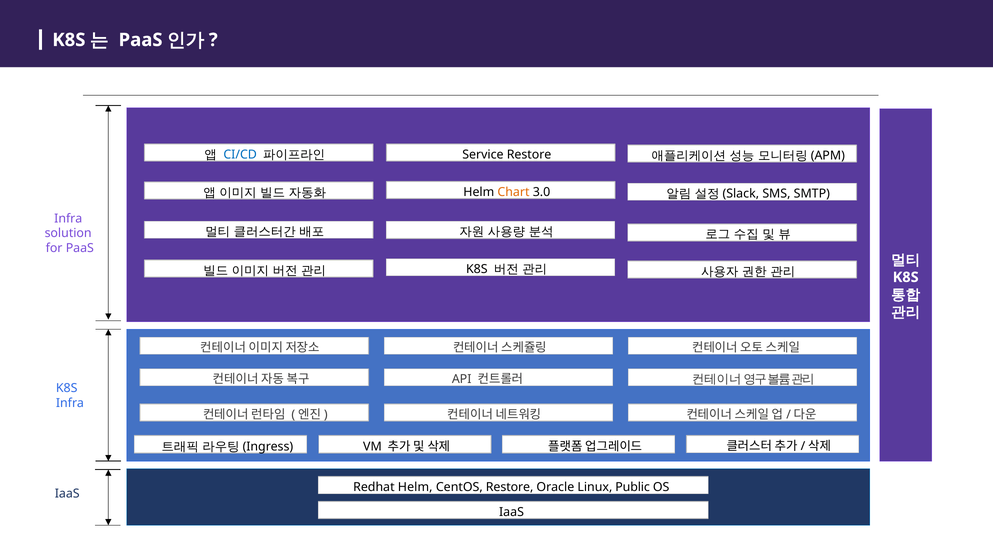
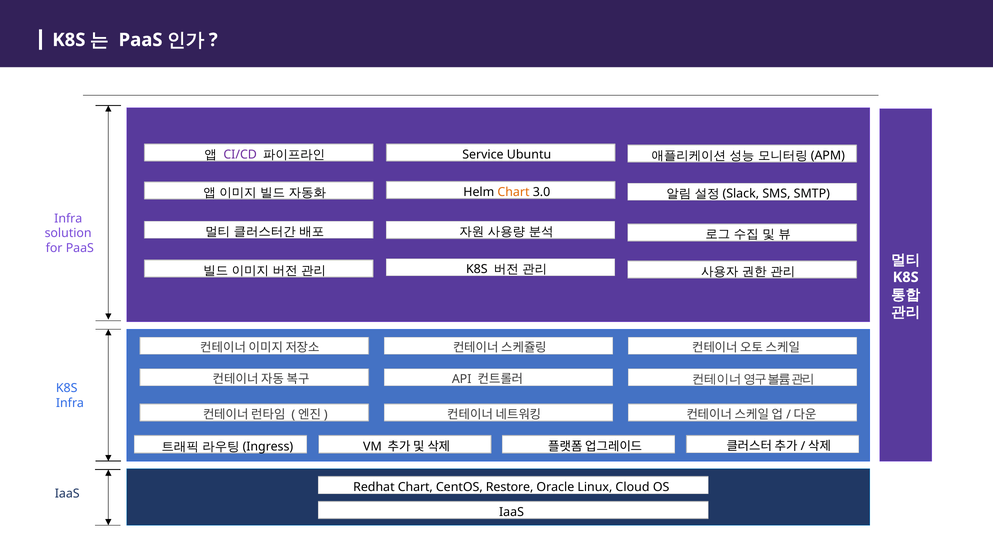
CI/CD colour: blue -> purple
Service Restore: Restore -> Ubuntu
Redhat Helm: Helm -> Chart
Public: Public -> Cloud
